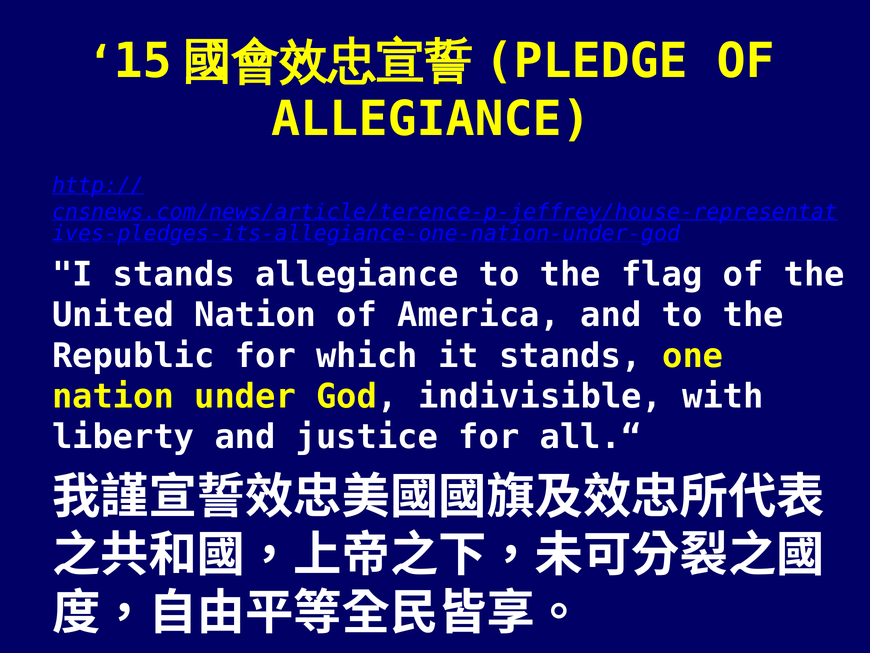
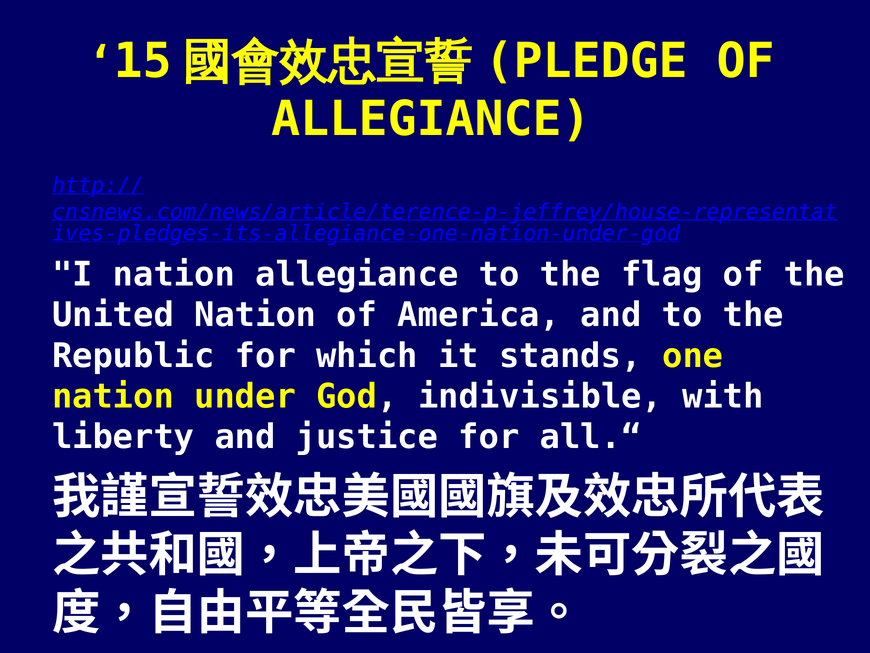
I stands: stands -> nation
